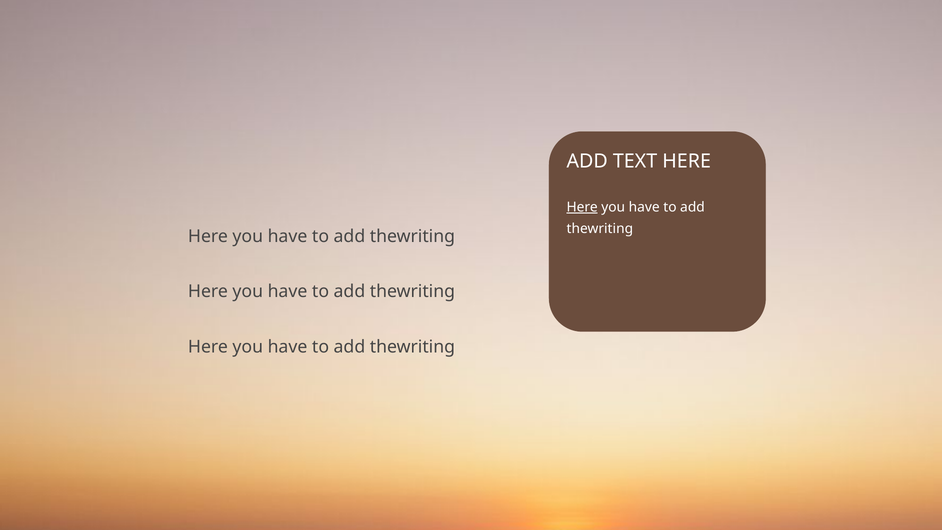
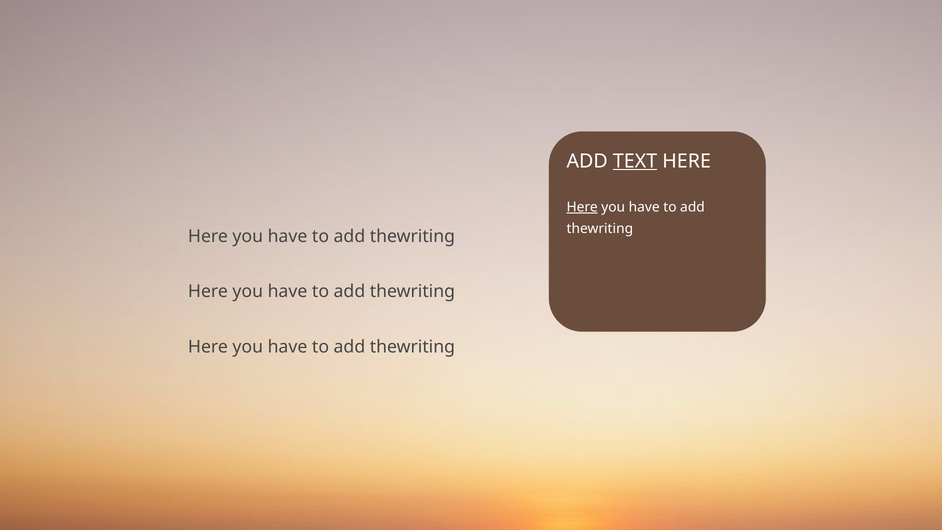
TEXT underline: none -> present
